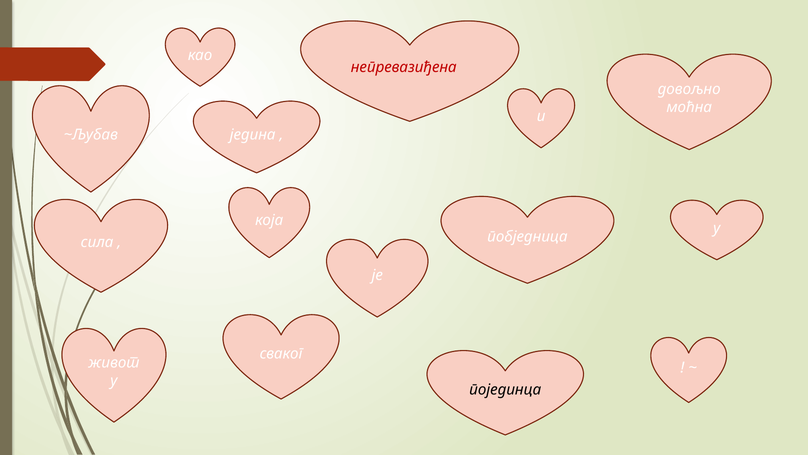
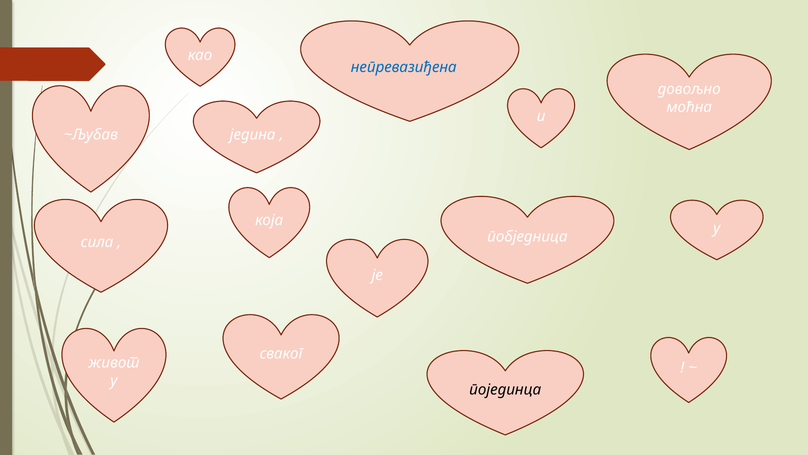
непревазиђена colour: red -> blue
